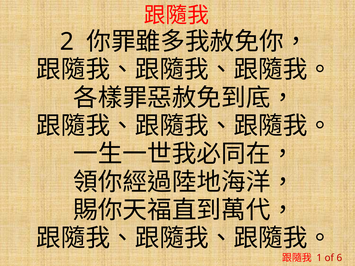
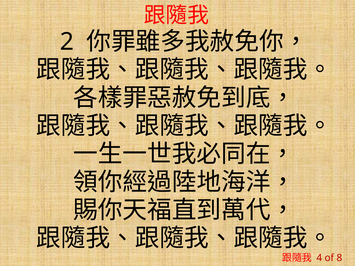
1: 1 -> 4
6: 6 -> 8
